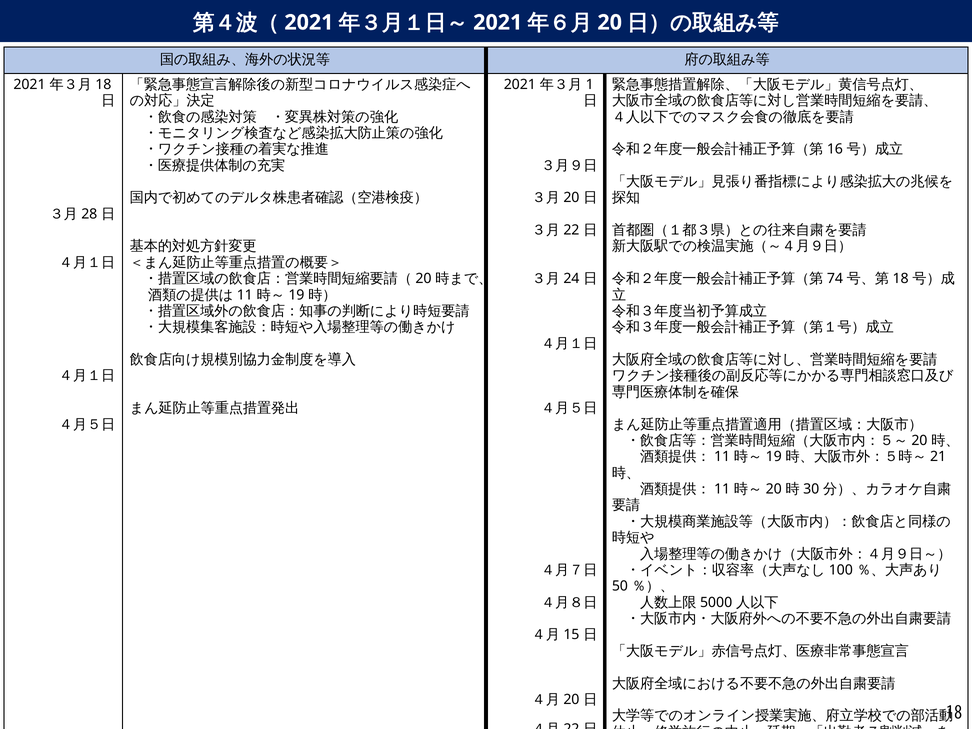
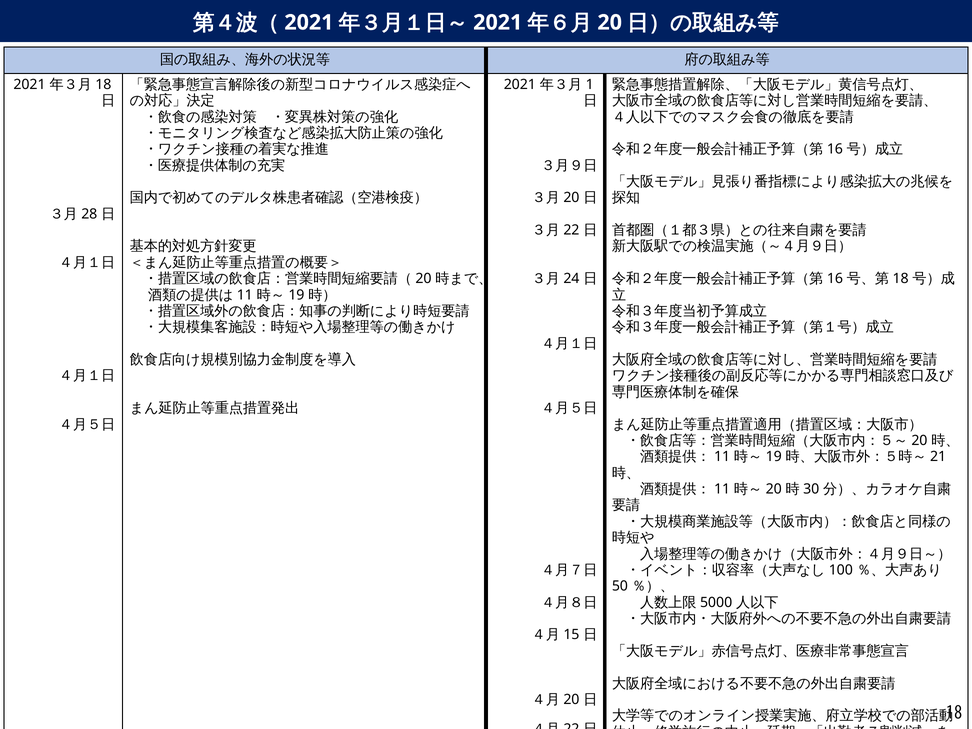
74 at (835, 279): 74 -> 16
